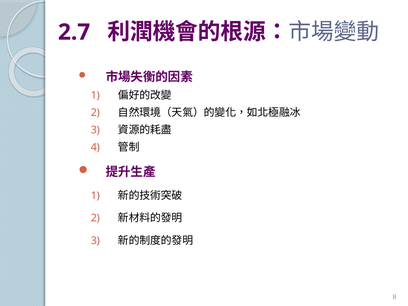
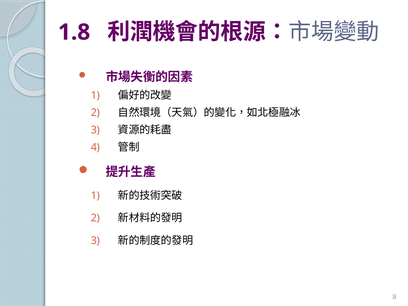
2.7: 2.7 -> 1.8
